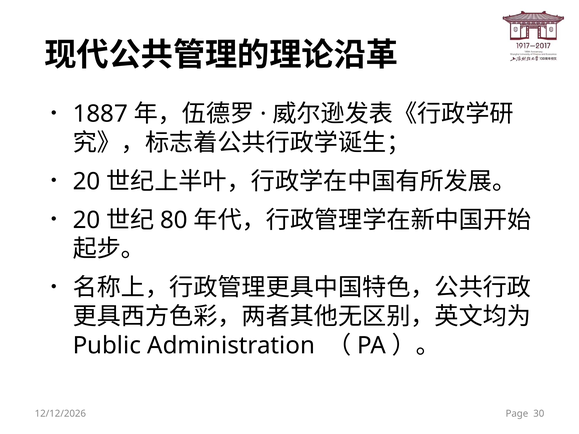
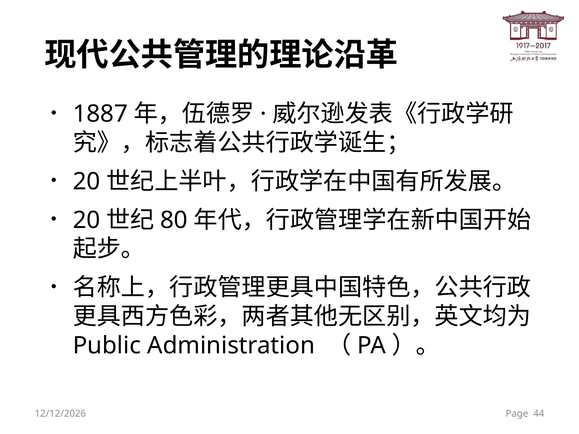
30: 30 -> 44
